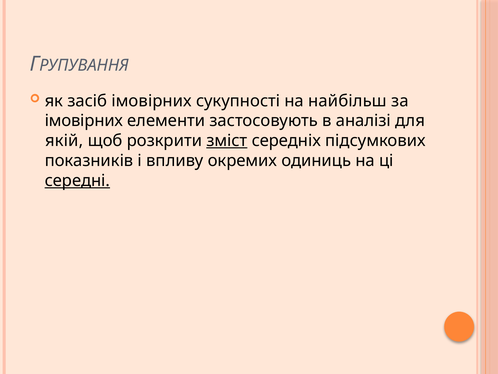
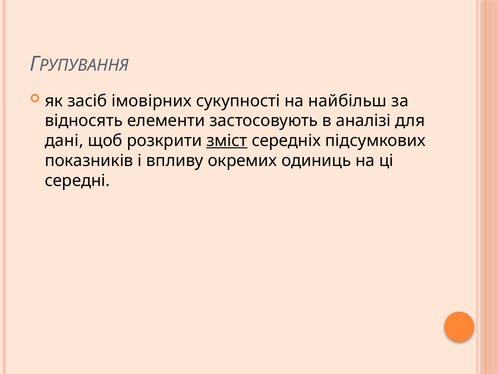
імовірних at (84, 121): імовірних -> відносять
якій: якій -> дані
середні underline: present -> none
